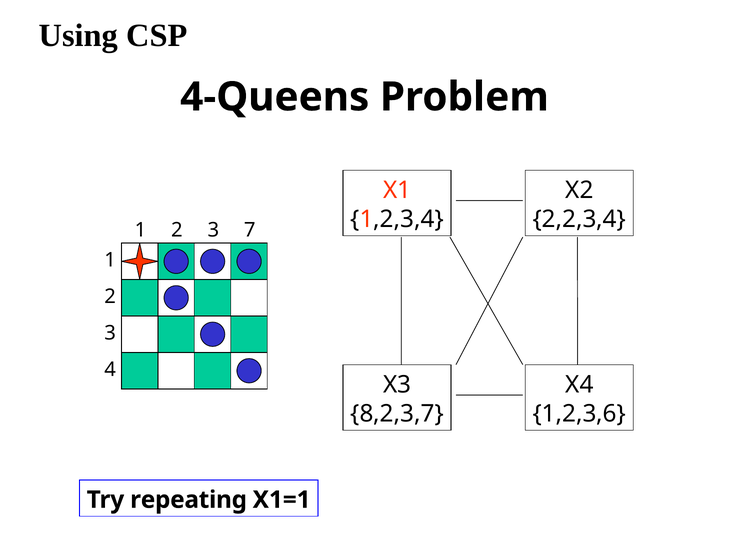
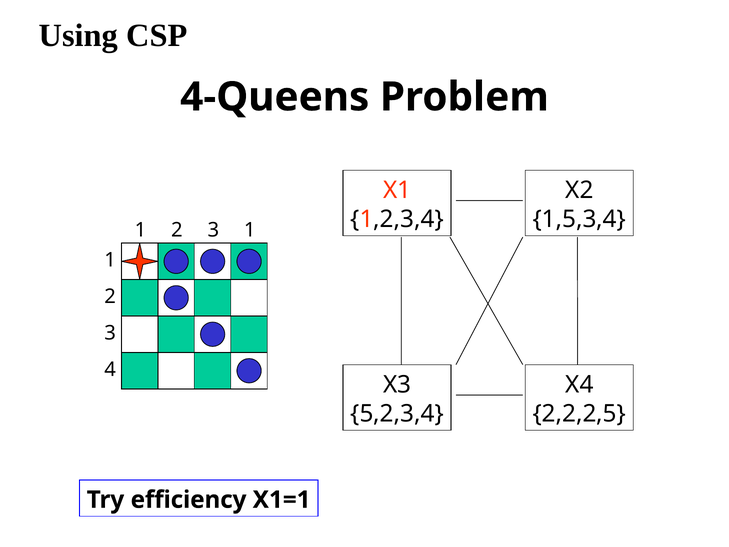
2,2,3,4: 2,2,3,4 -> 1,5,3,4
2 7: 7 -> 1
8,2,3,7: 8,2,3,7 -> 5,2,3,4
1,2,3,6: 1,2,3,6 -> 2,2,2,5
repeating: repeating -> efficiency
